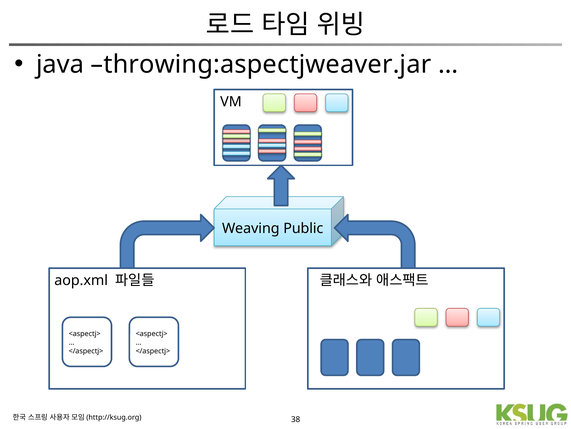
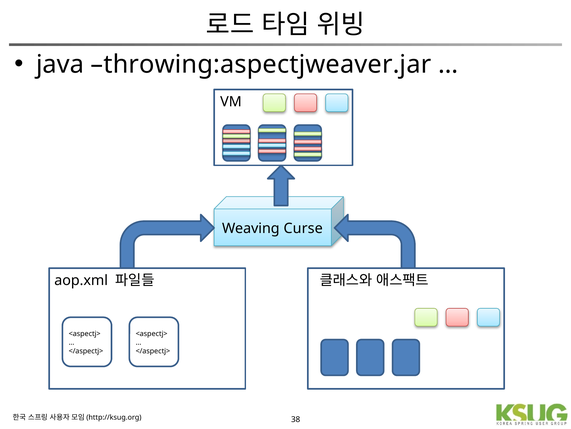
Public: Public -> Curse
